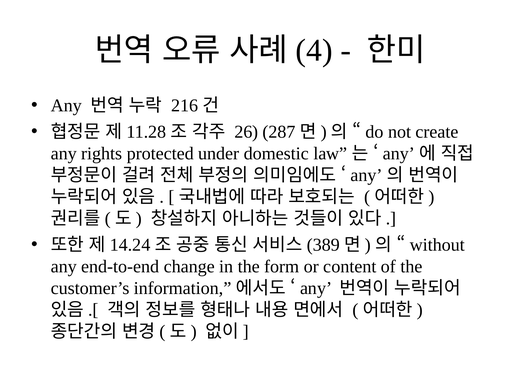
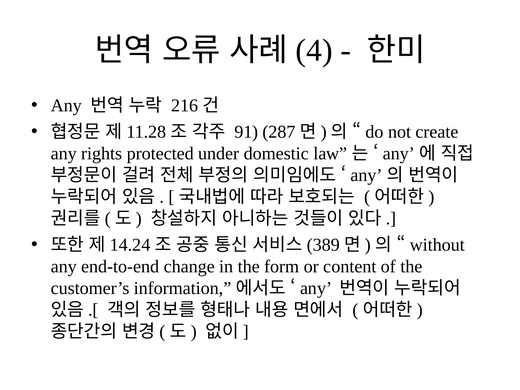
26: 26 -> 91
